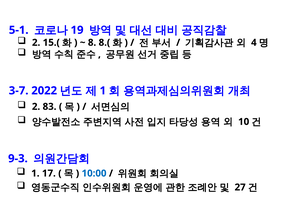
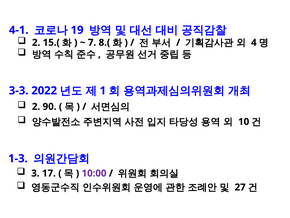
5-1: 5-1 -> 4-1
8: 8 -> 7
3-7: 3-7 -> 3-3
83: 83 -> 90
9-3: 9-3 -> 1-3
1 at (35, 173): 1 -> 3
10:00 colour: blue -> purple
